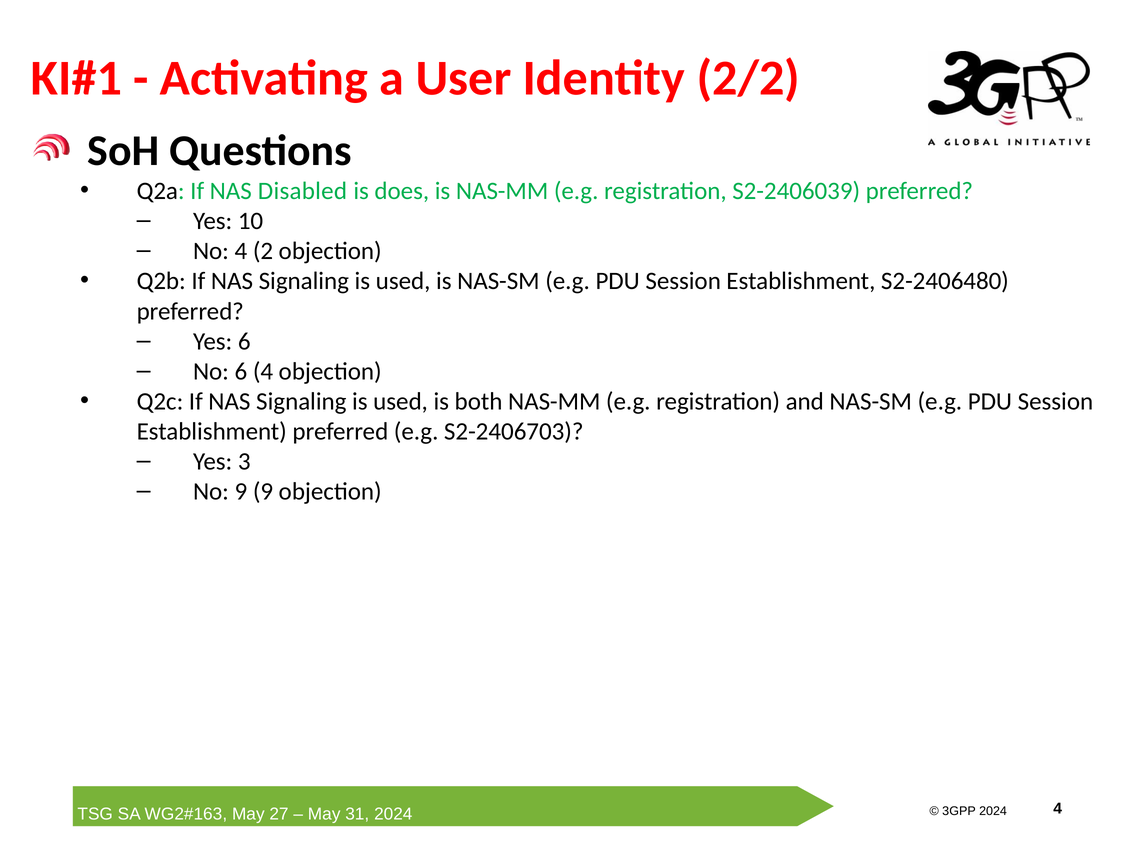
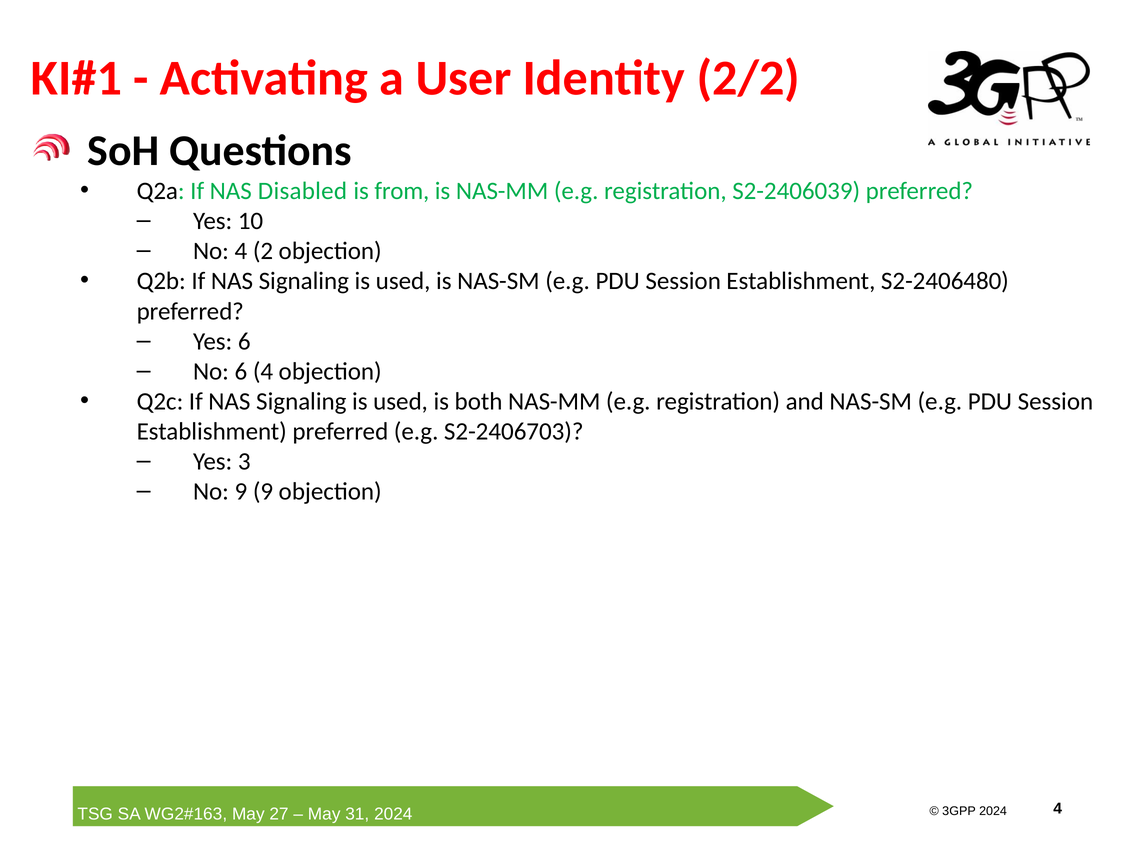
does: does -> from
